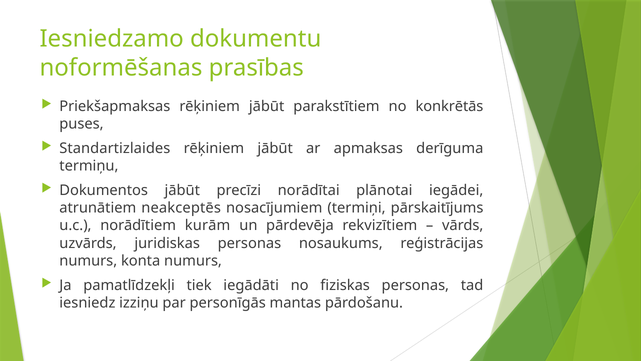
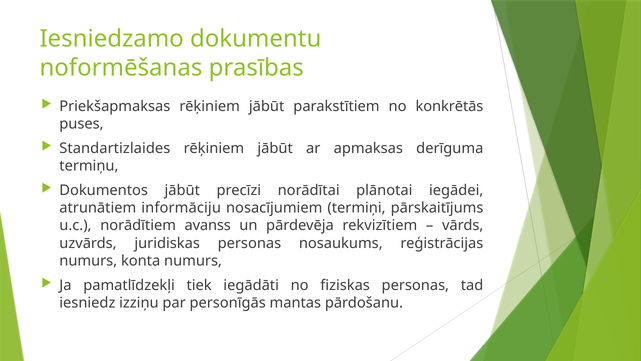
neakceptēs: neakceptēs -> informāciju
kurām: kurām -> avanss
